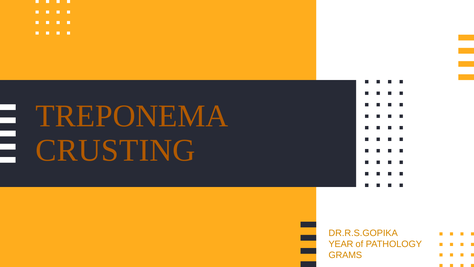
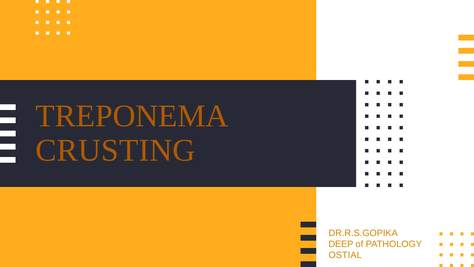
YEAR: YEAR -> DEEP
GRAMS: GRAMS -> OSTIAL
